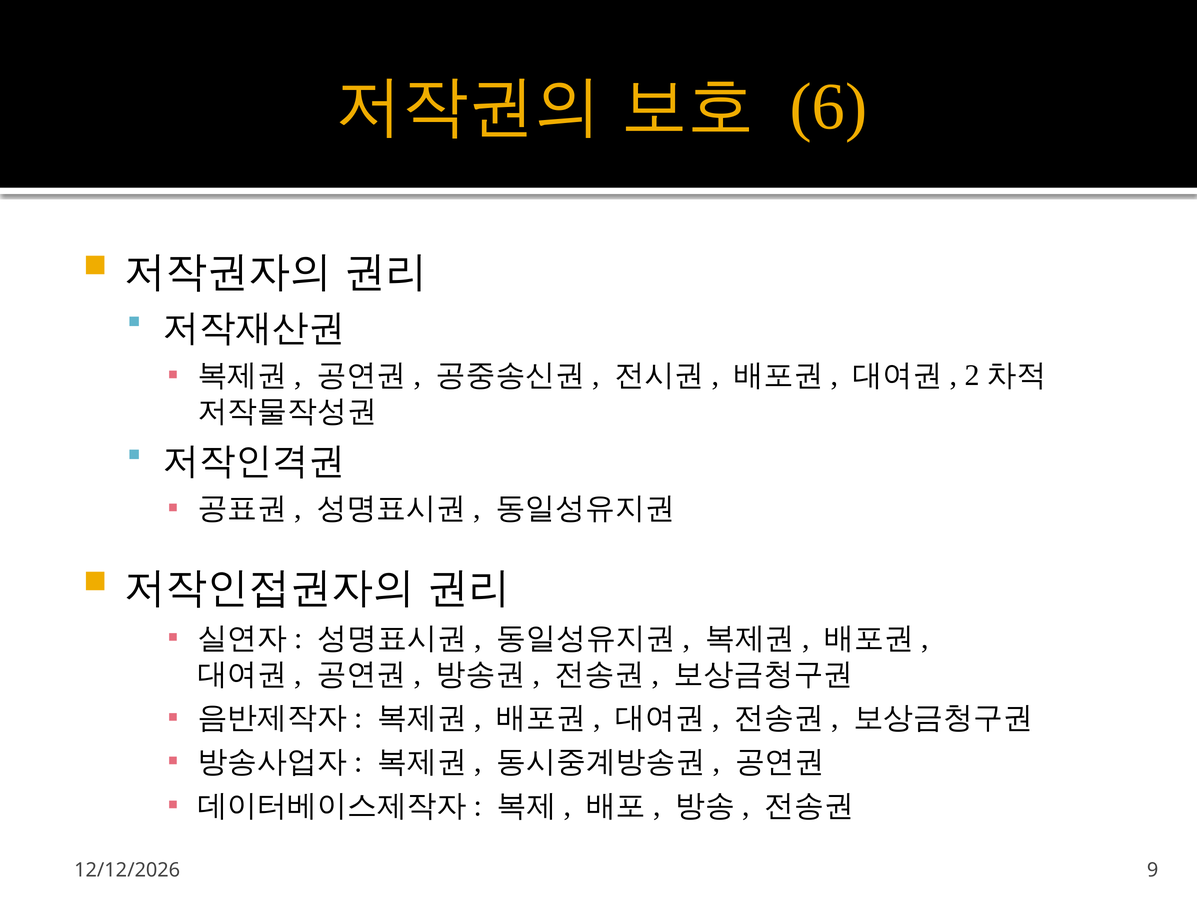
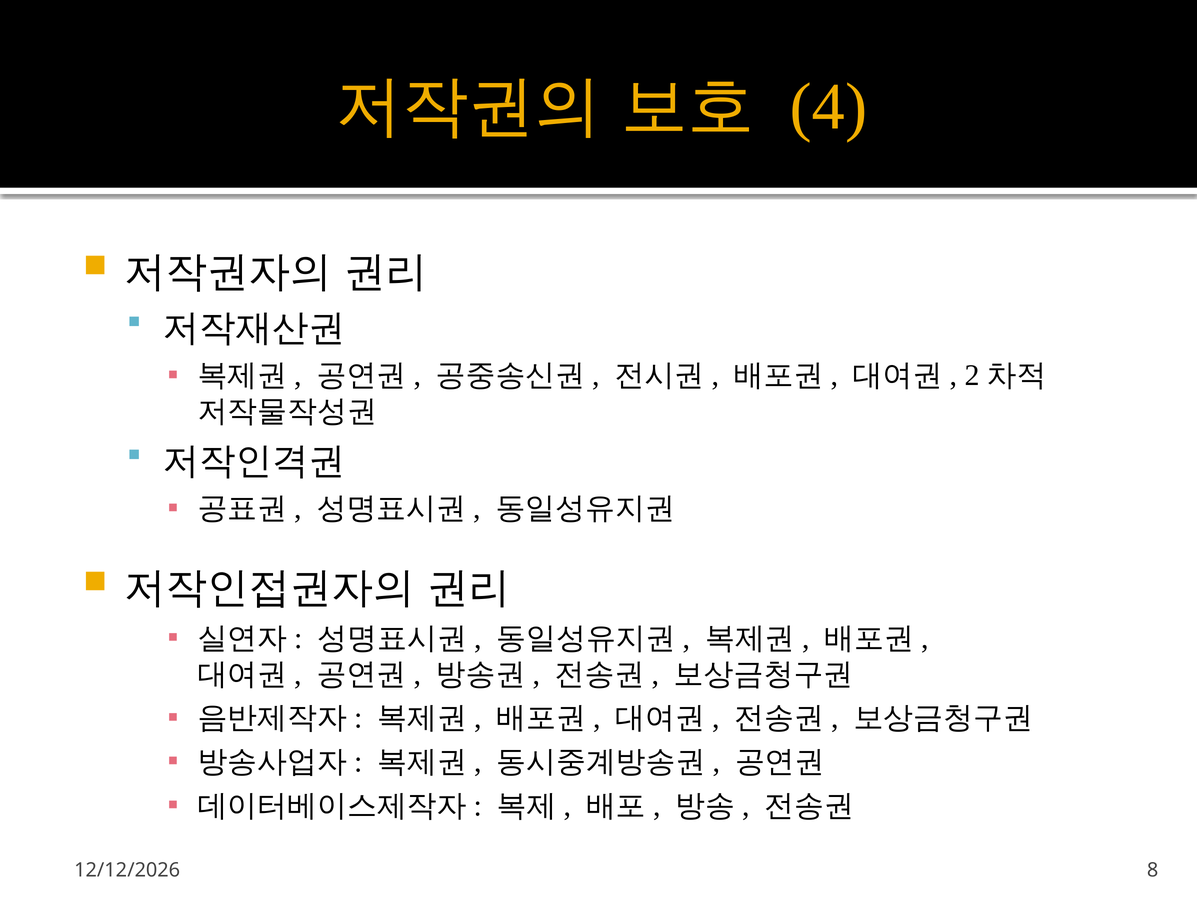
6: 6 -> 4
9: 9 -> 8
